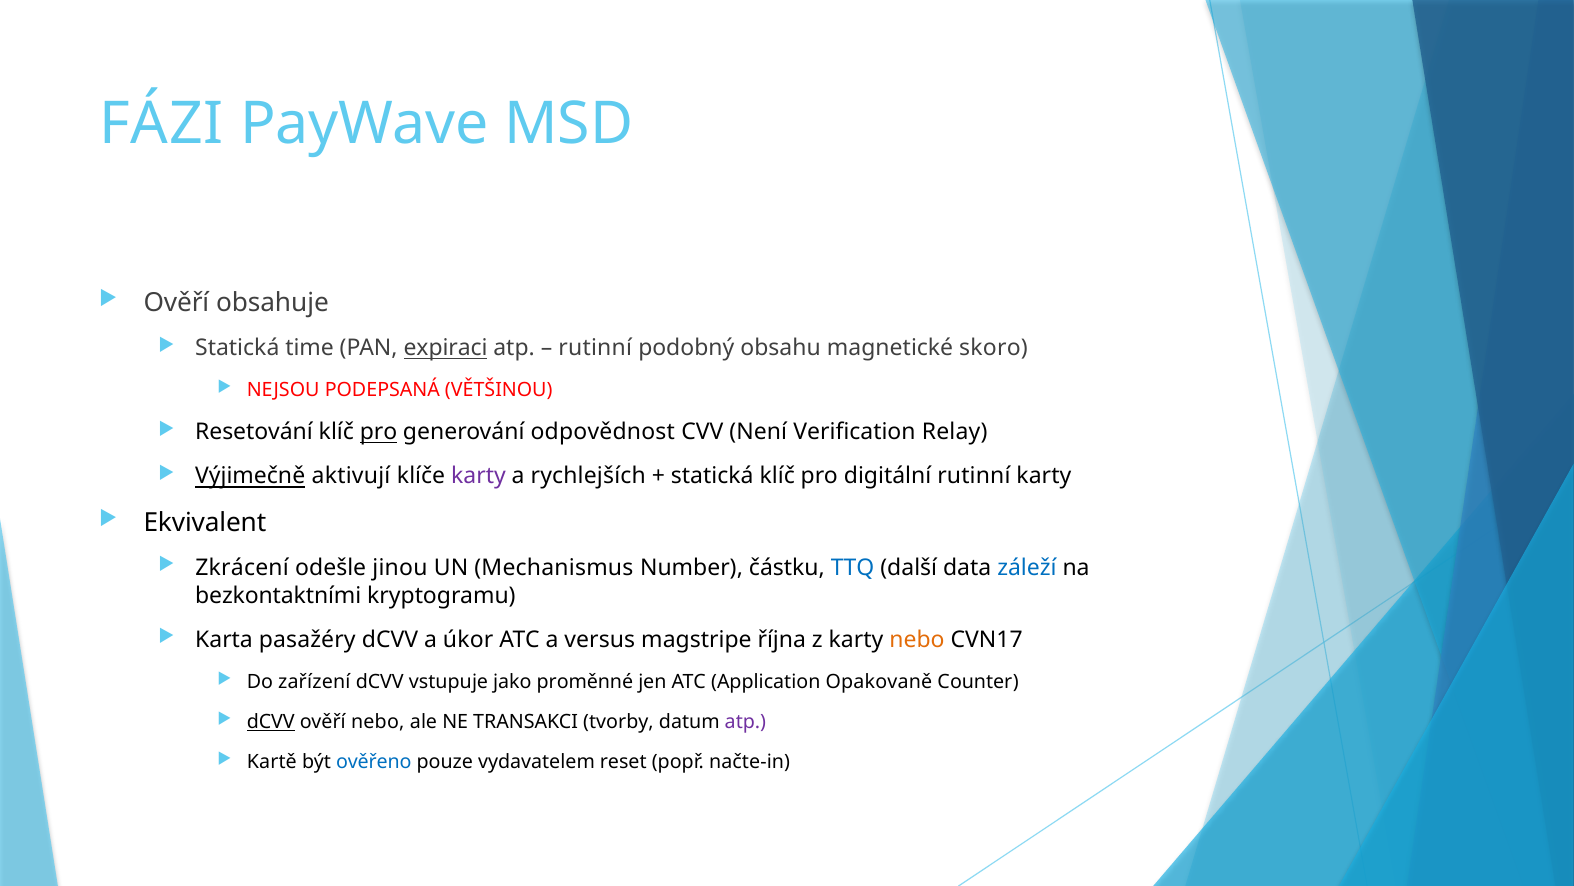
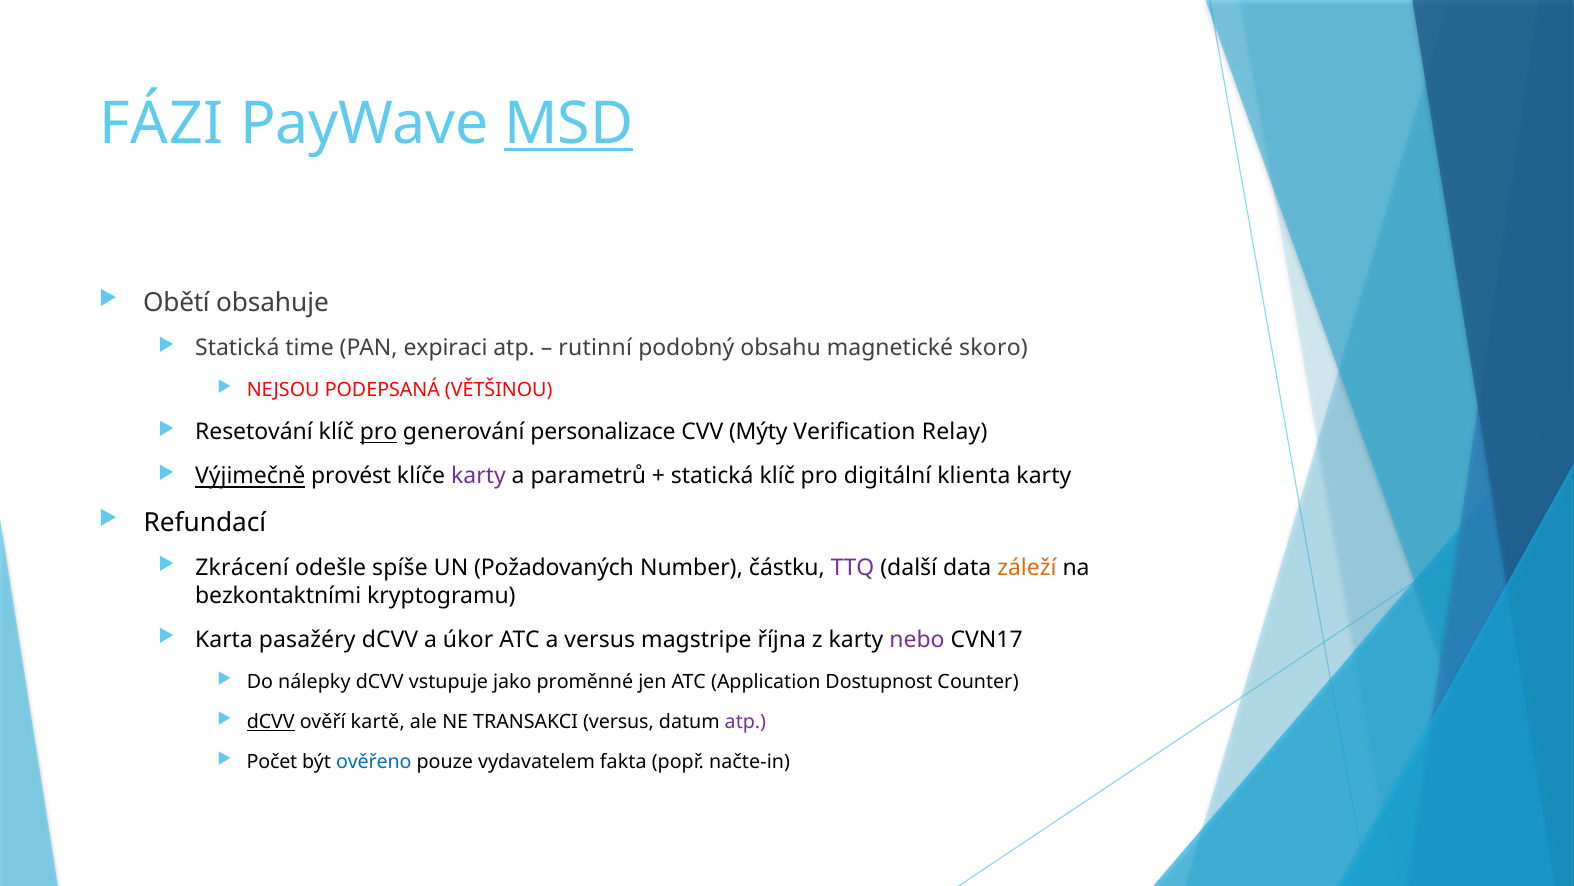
MSD underline: none -> present
Ověří at (176, 302): Ověří -> Obětí
expiraci underline: present -> none
odpovědnost: odpovědnost -> personalizace
Není: Není -> Mýty
aktivují: aktivují -> provést
rychlejších: rychlejších -> parametrů
digitální rutinní: rutinní -> klienta
Ekvivalent: Ekvivalent -> Refundací
jinou: jinou -> spíše
Mechanismus: Mechanismus -> Požadovaných
TTQ colour: blue -> purple
záleží colour: blue -> orange
nebo at (917, 639) colour: orange -> purple
zařízení: zařízení -> nálepky
Opakovaně: Opakovaně -> Dostupnost
ověří nebo: nebo -> kartě
TRANSAKCI tvorby: tvorby -> versus
Kartě: Kartě -> Počet
reset: reset -> fakta
